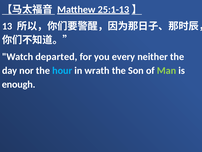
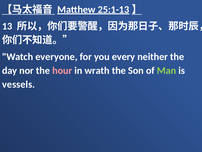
departed: departed -> everyone
hour colour: light blue -> pink
enough: enough -> vessels
